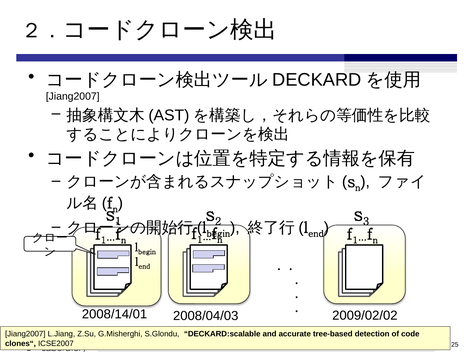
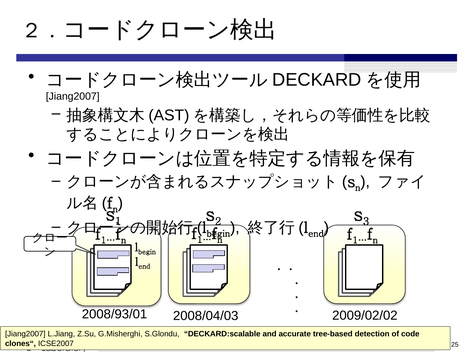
2008/14/01: 2008/14/01 -> 2008/93/01
